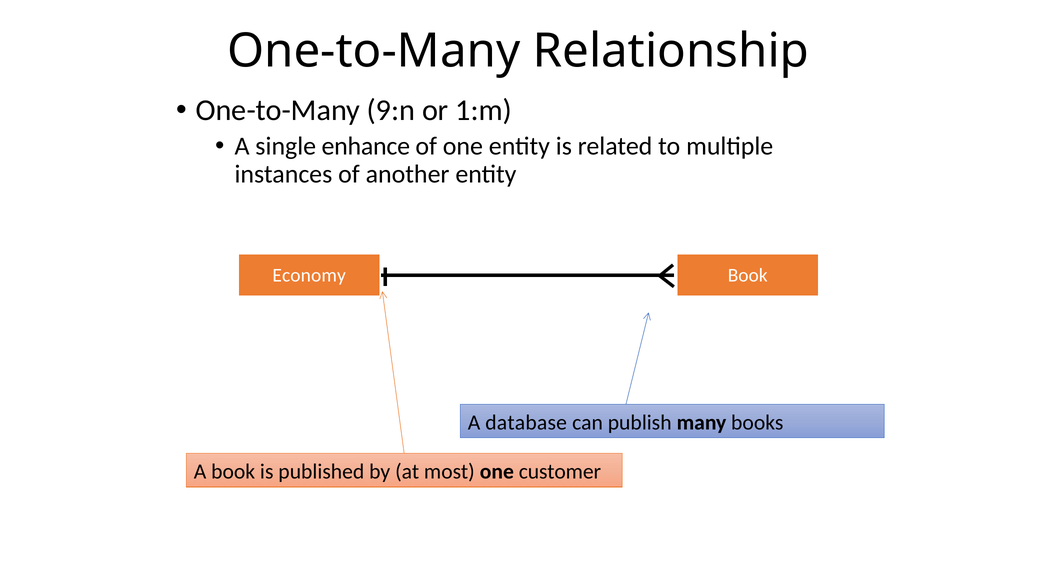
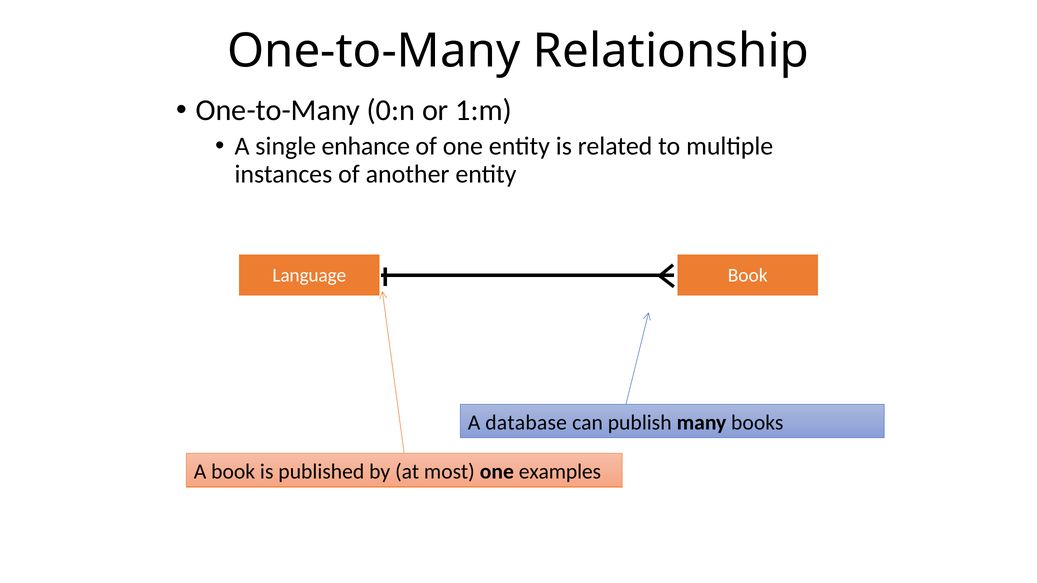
9:n: 9:n -> 0:n
Economy: Economy -> Language
customer: customer -> examples
